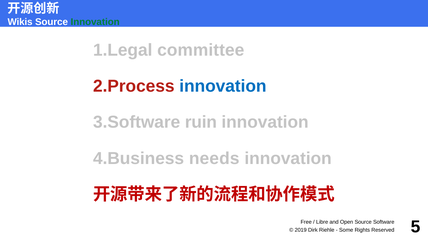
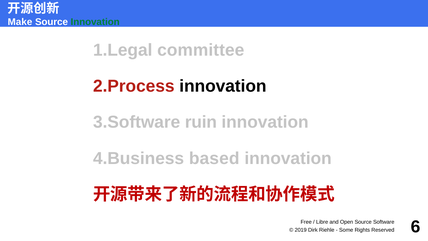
Wikis: Wikis -> Make
innovation at (223, 86) colour: blue -> black
needs: needs -> based
5: 5 -> 6
